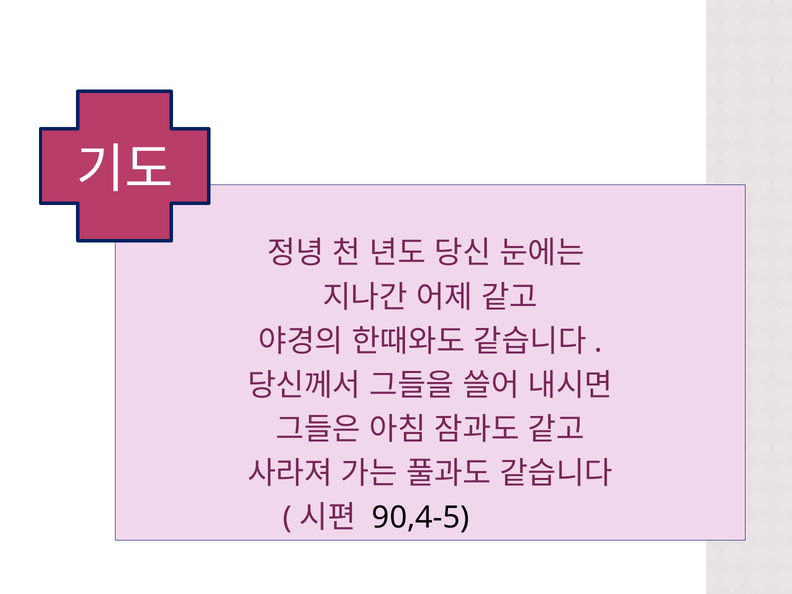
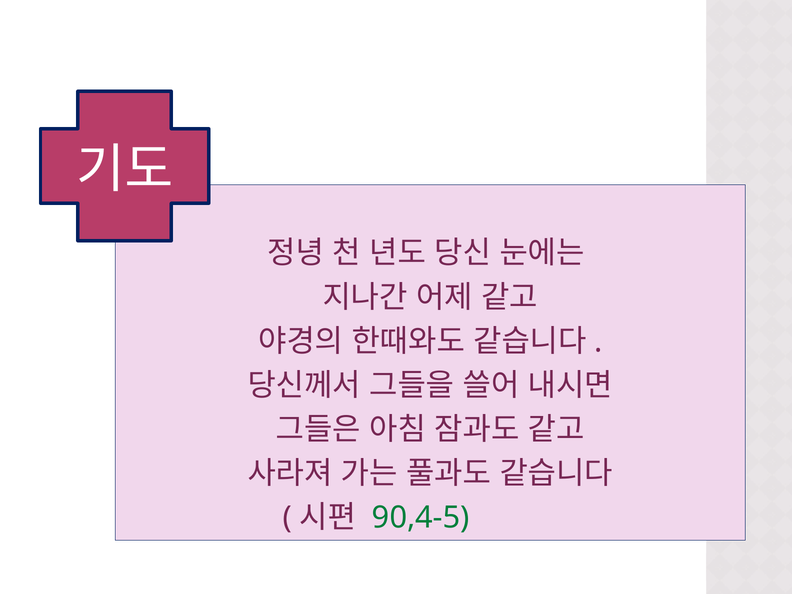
90,4-5 colour: black -> green
